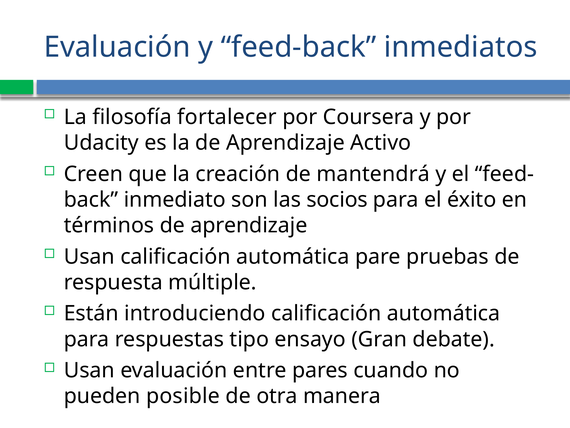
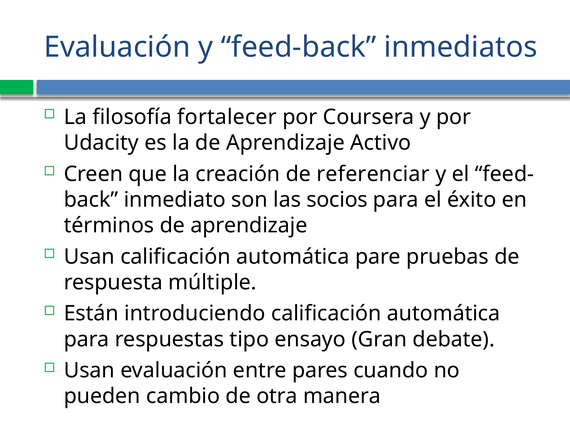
mantendrá: mantendrá -> referenciar
posible: posible -> cambio
